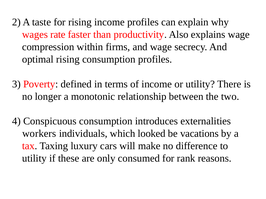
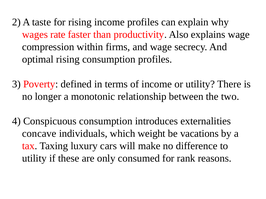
workers: workers -> concave
looked: looked -> weight
